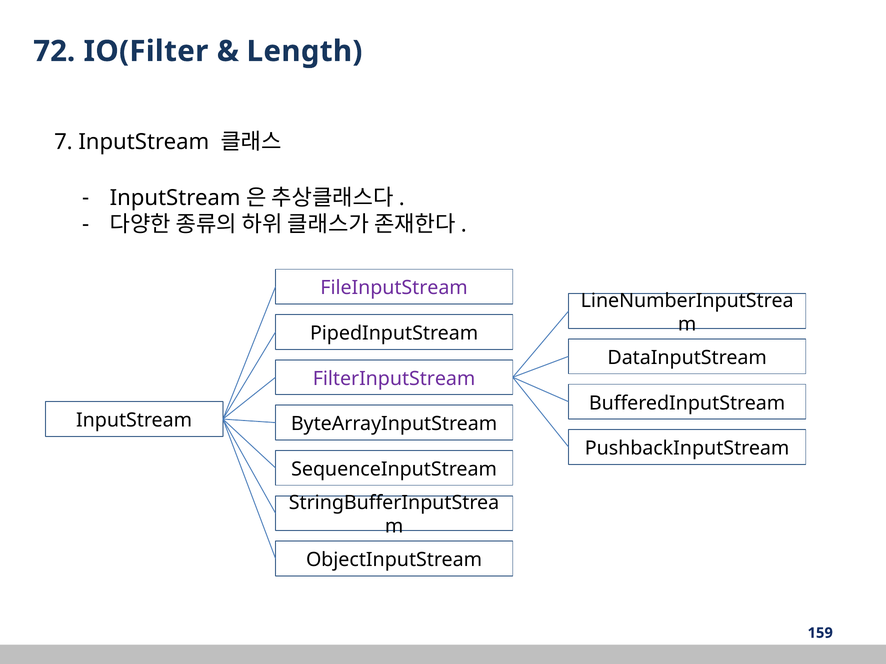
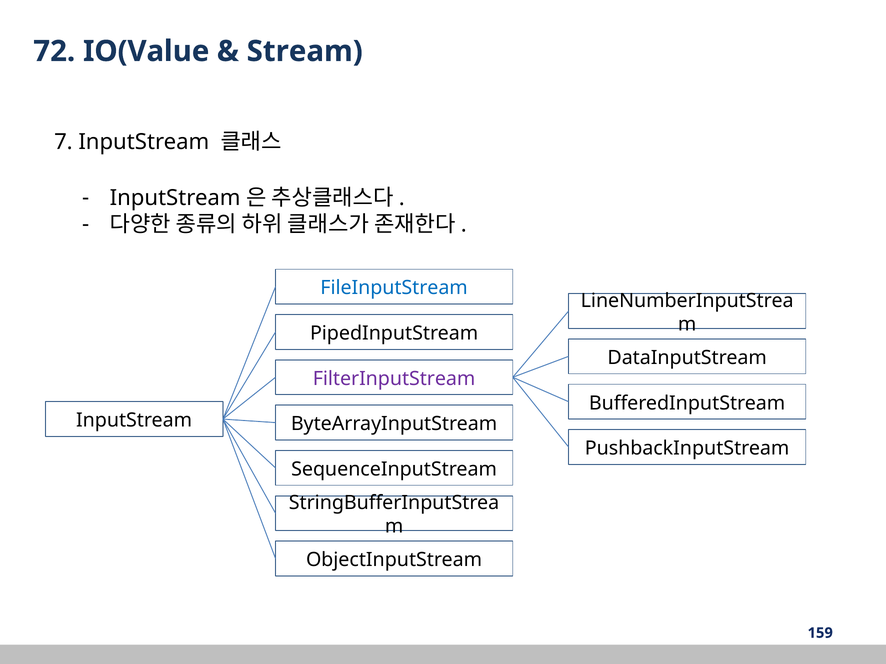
IO(Filter: IO(Filter -> IO(Value
Length: Length -> Stream
FileInputStream colour: purple -> blue
